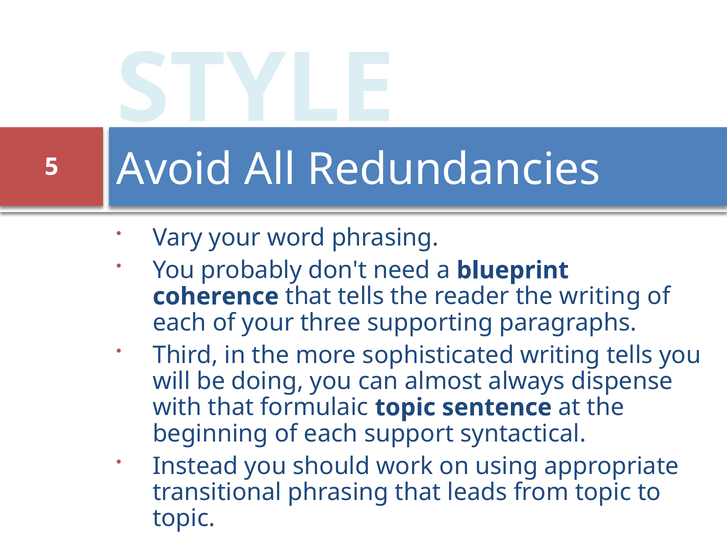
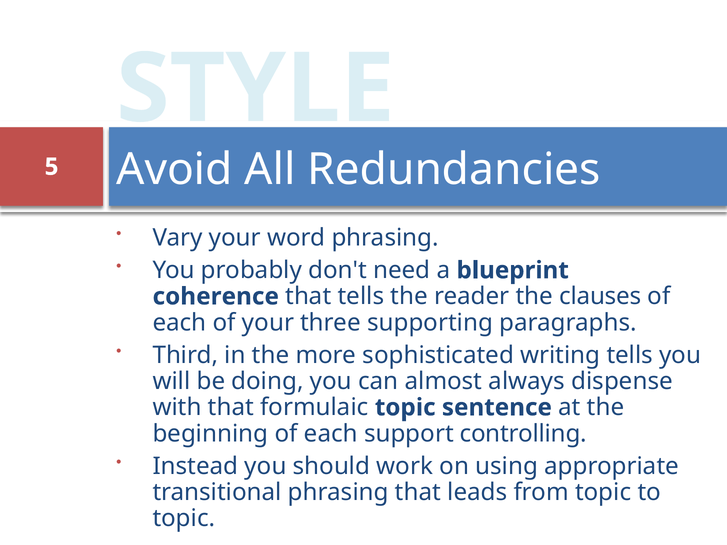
the writing: writing -> clauses
syntactical: syntactical -> controlling
